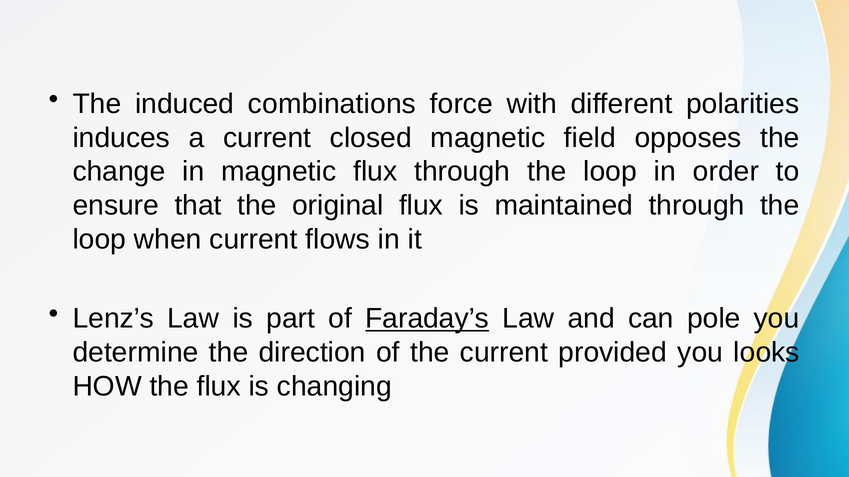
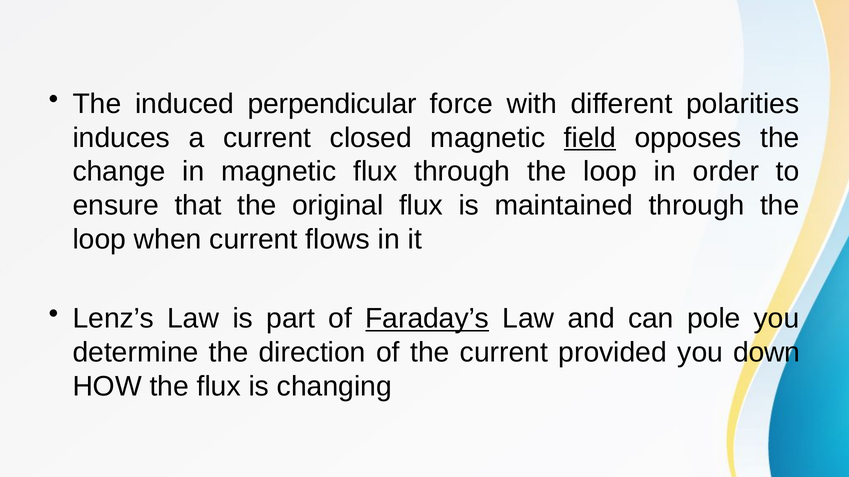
combinations: combinations -> perpendicular
field underline: none -> present
looks: looks -> down
